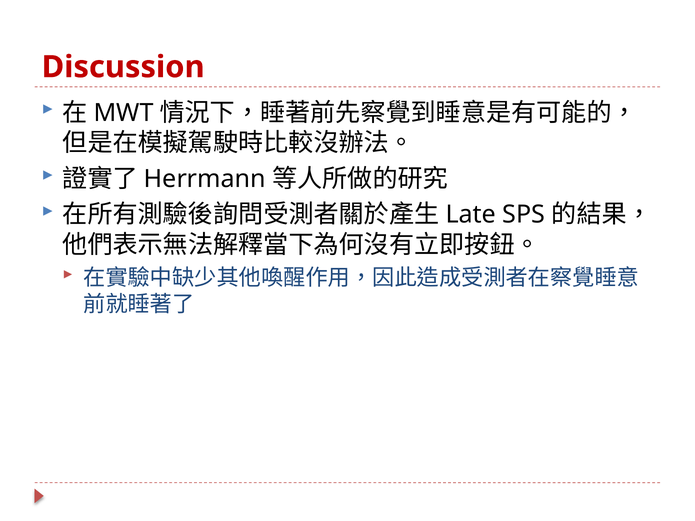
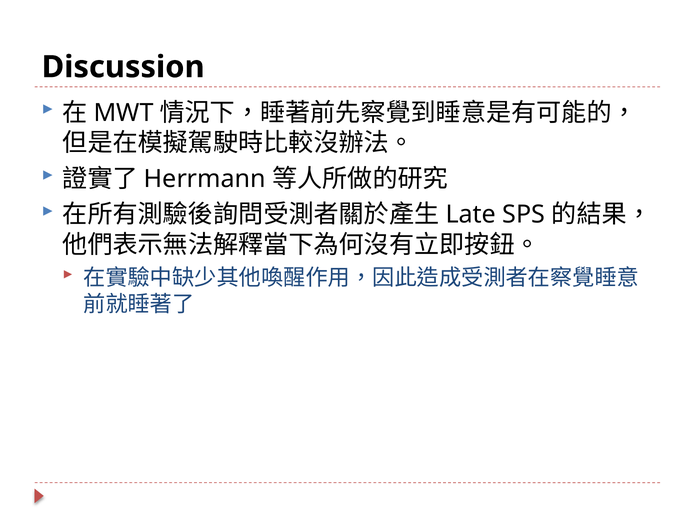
Discussion colour: red -> black
